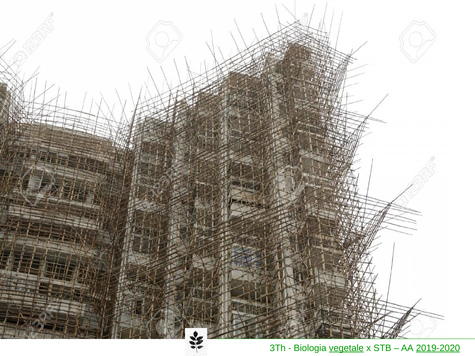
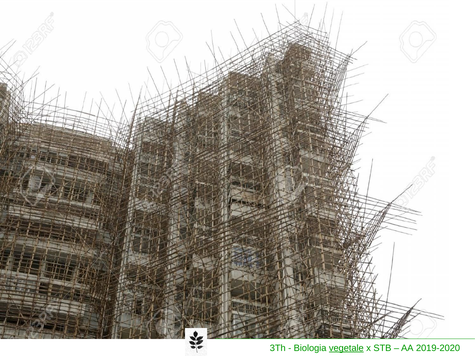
2019-2020 underline: present -> none
